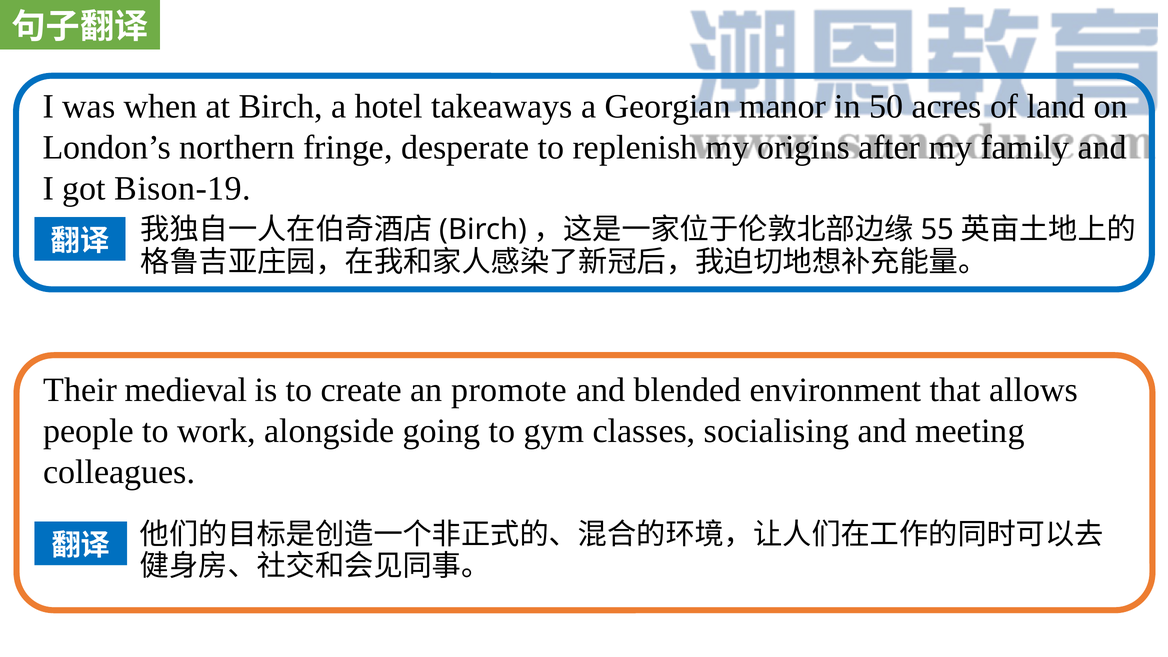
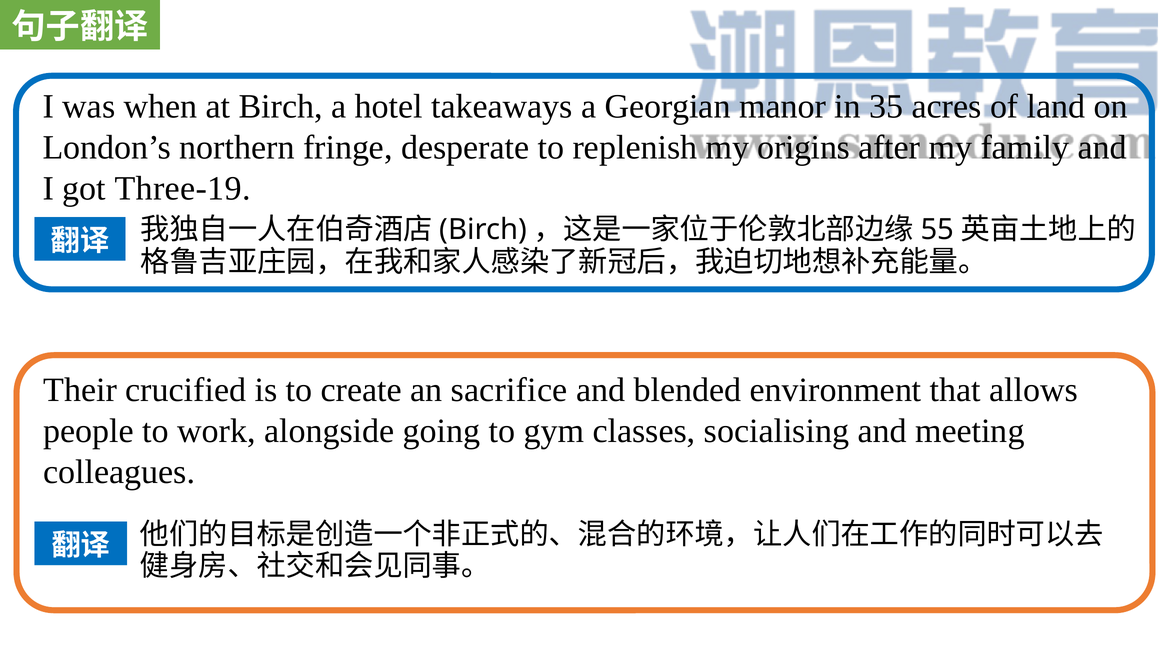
50: 50 -> 35
Bison-19: Bison-19 -> Three-19
medieval: medieval -> crucified
promote: promote -> sacrifice
